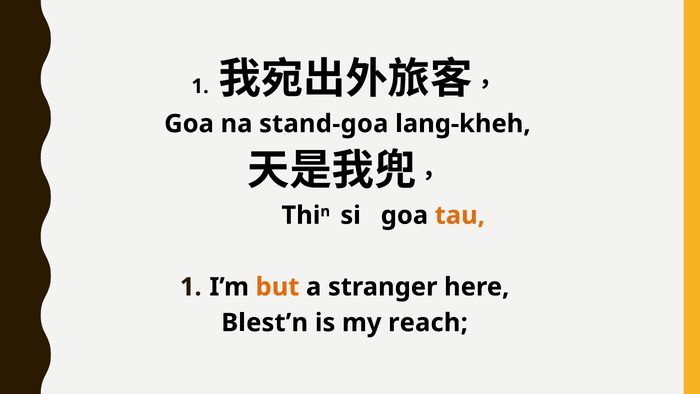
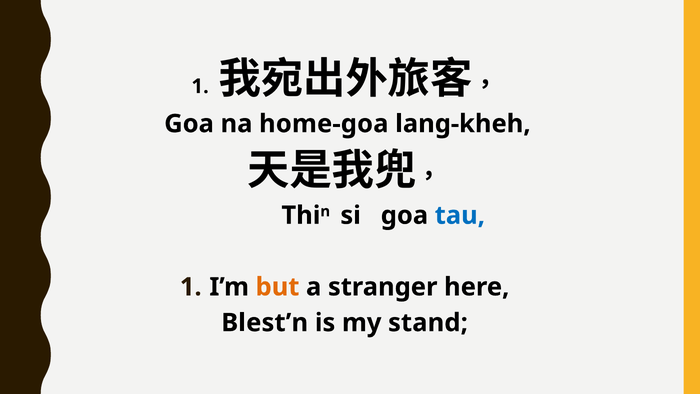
stand-goa: stand-goa -> home-goa
tau colour: orange -> blue
reach: reach -> stand
